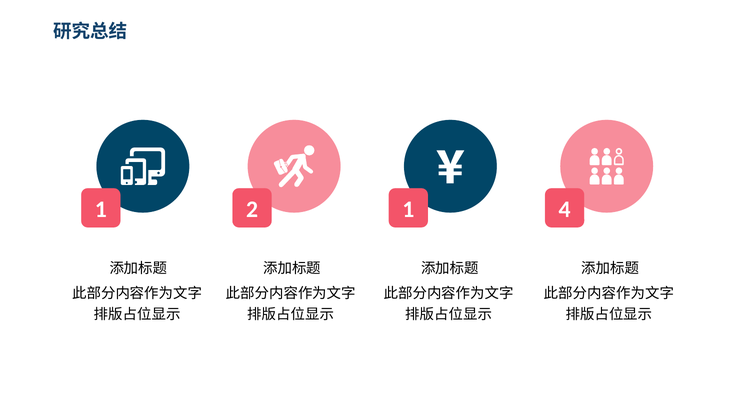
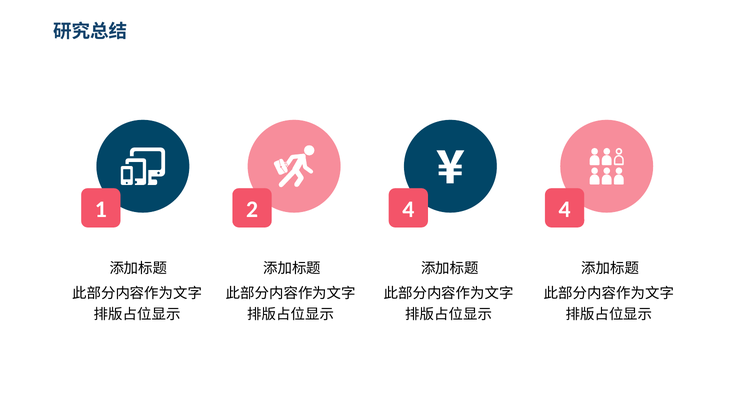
2 1: 1 -> 4
